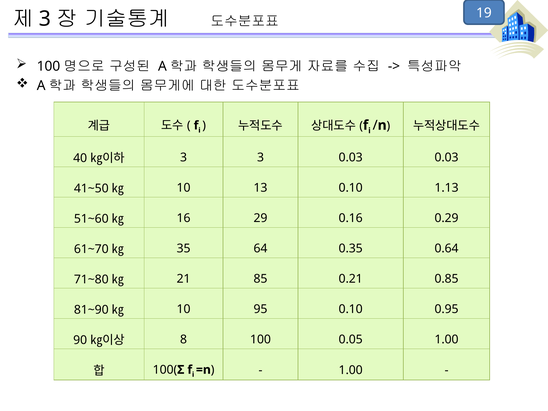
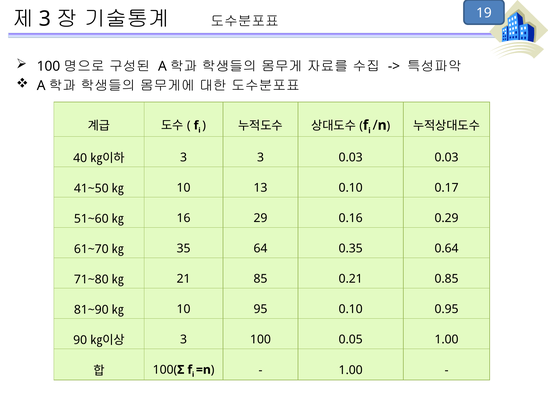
1.13: 1.13 -> 0.17
8 at (184, 339): 8 -> 3
